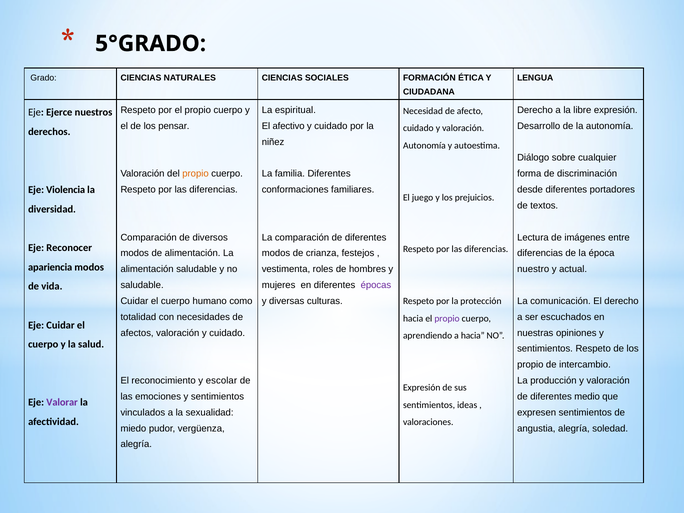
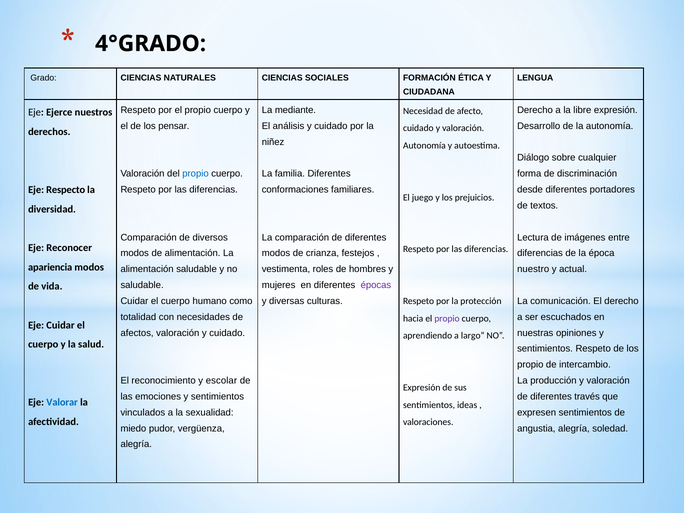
5°GRADO: 5°GRADO -> 4°GRADO
espiritual: espiritual -> mediante
afectivo: afectivo -> análisis
propio at (195, 174) colour: orange -> blue
Violencia: Violencia -> Respecto
a hacia: hacia -> largo
medio: medio -> través
Valorar colour: purple -> blue
